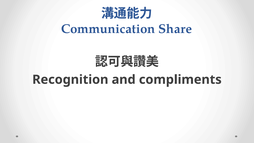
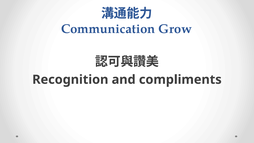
Share: Share -> Grow
